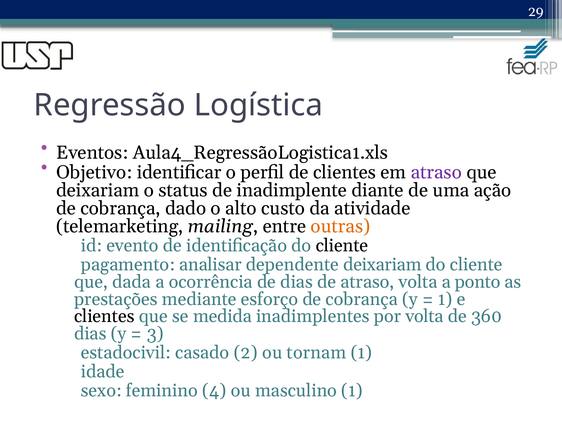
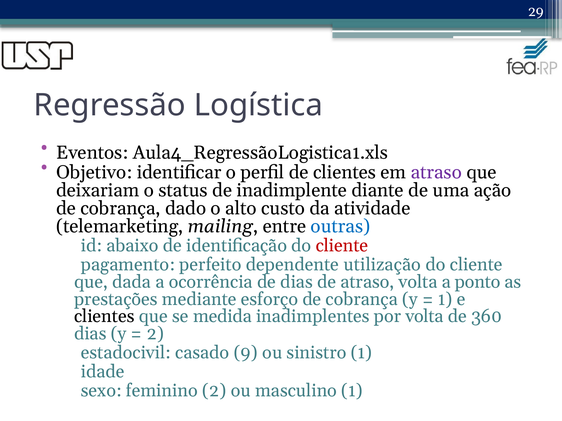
outras colour: orange -> blue
evento: evento -> abaixo
cliente at (342, 246) colour: black -> red
analisar: analisar -> perfeito
dependente deixariam: deixariam -> utilização
3 at (155, 334): 3 -> 2
2: 2 -> 9
tornam: tornam -> sinistro
feminino 4: 4 -> 2
